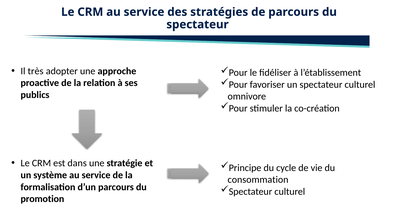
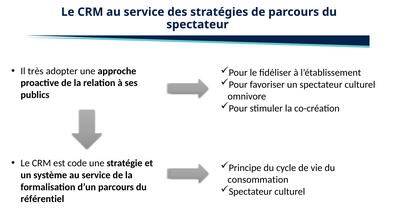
dans: dans -> code
promotion: promotion -> référentiel
